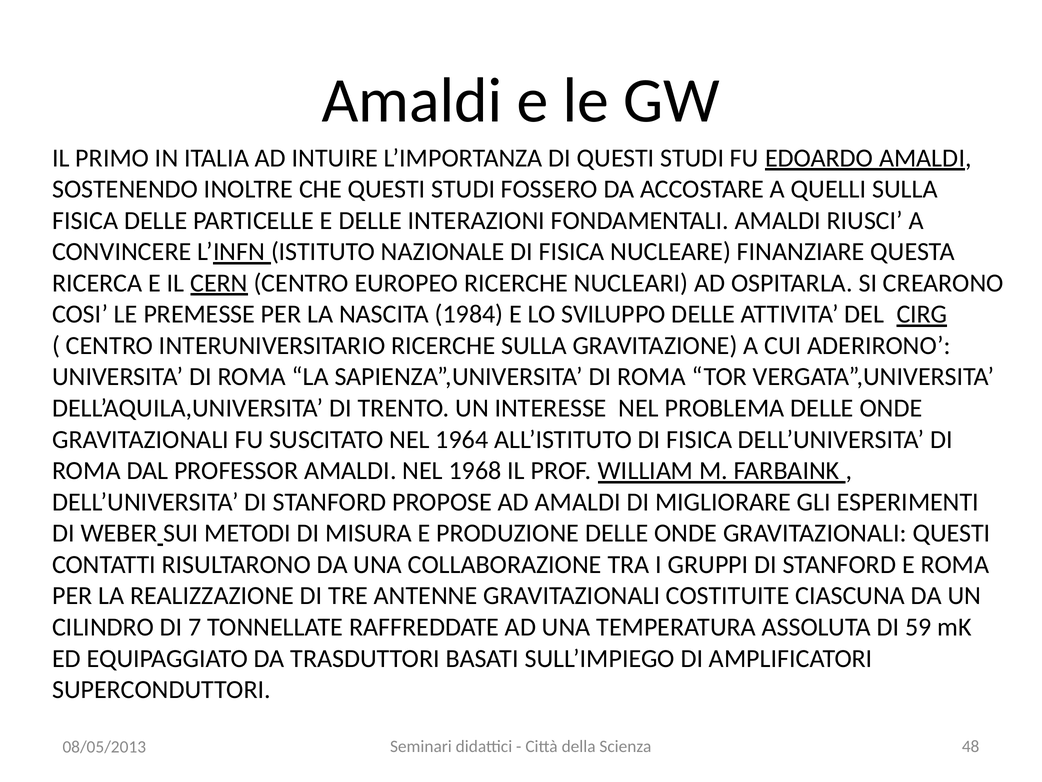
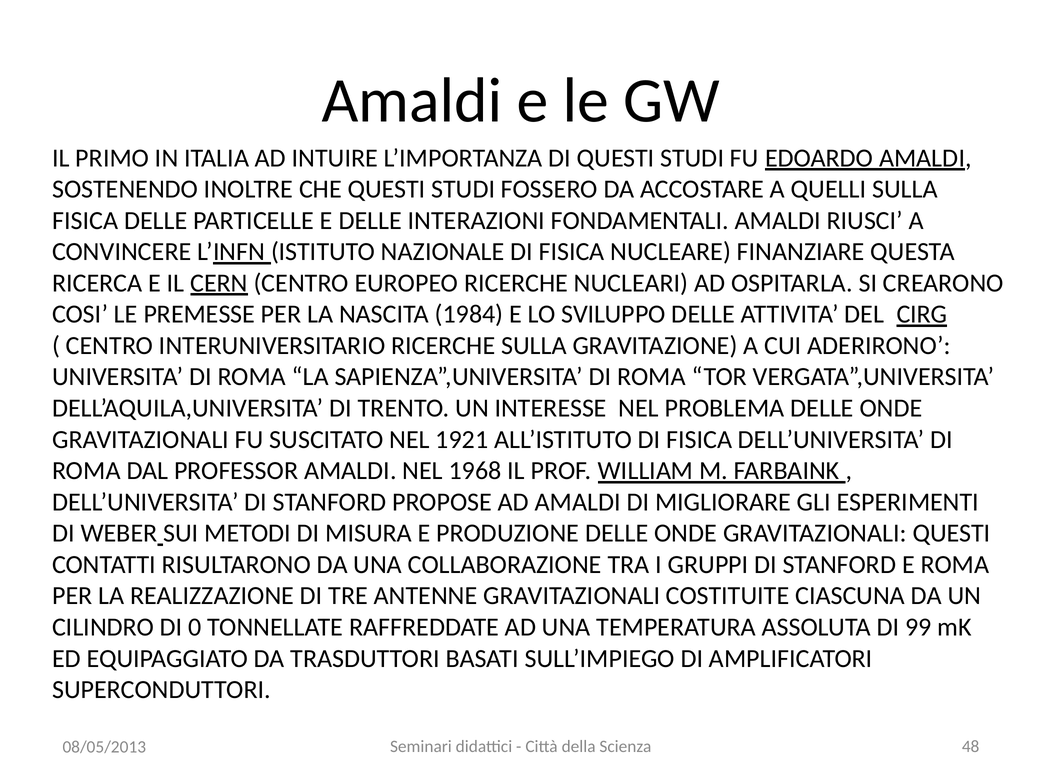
1964: 1964 -> 1921
7: 7 -> 0
59: 59 -> 99
